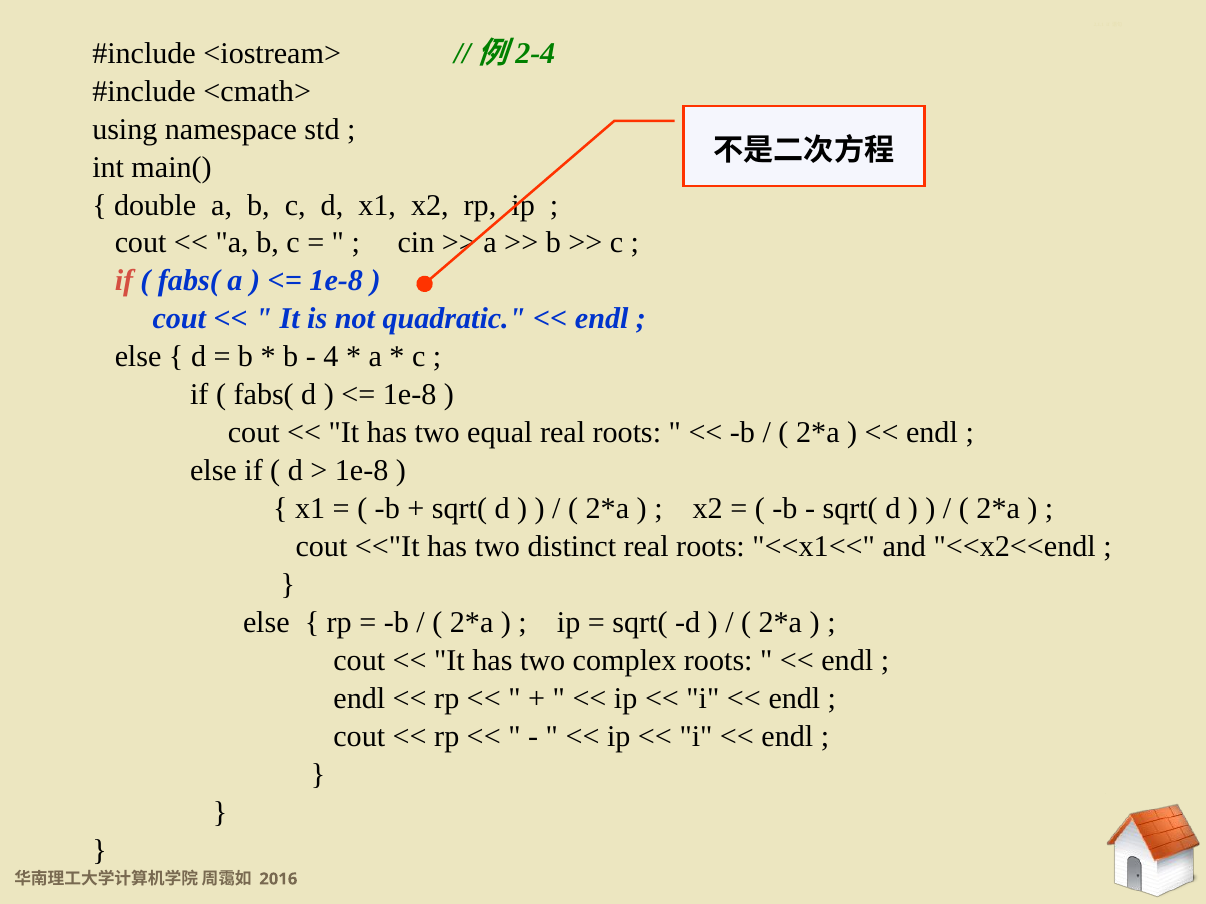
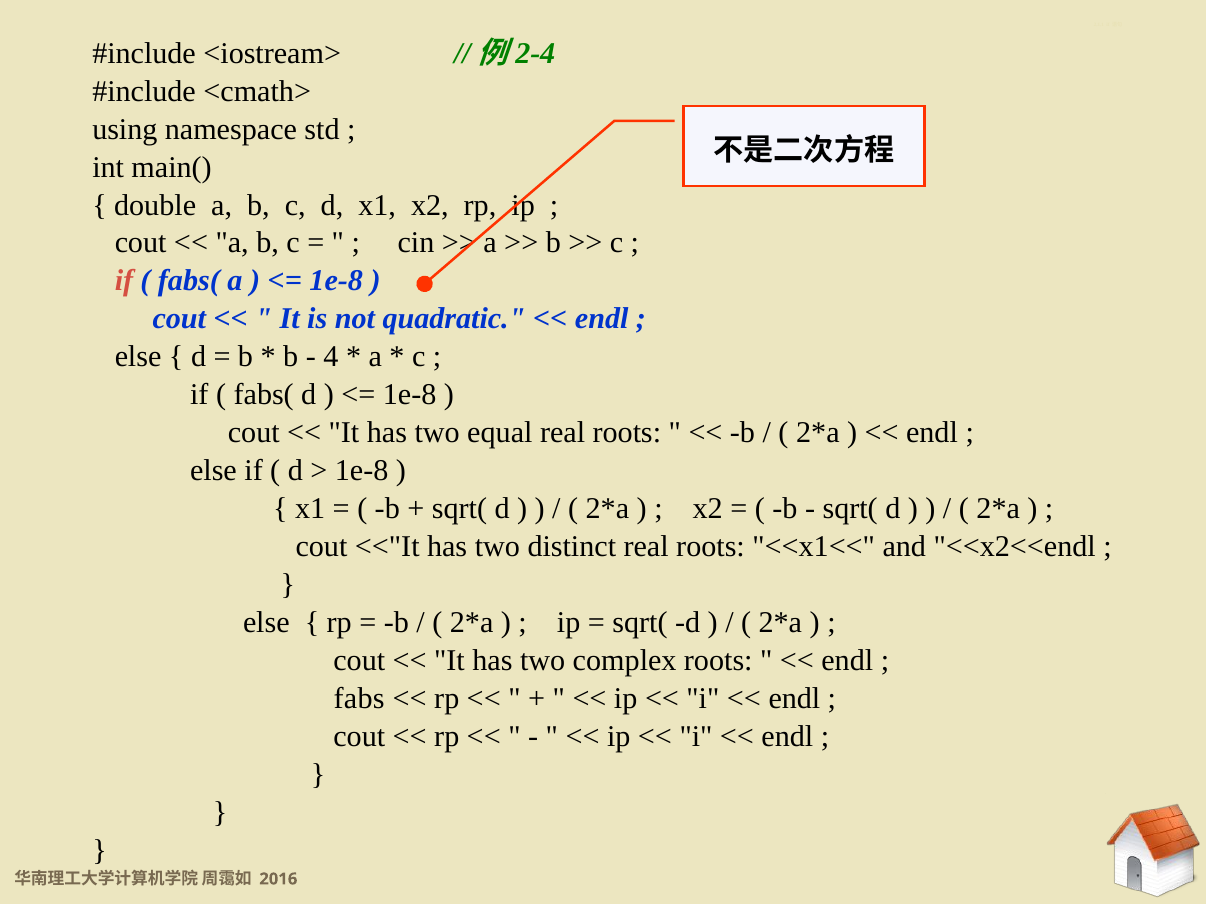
endl at (359, 699): endl -> fabs
